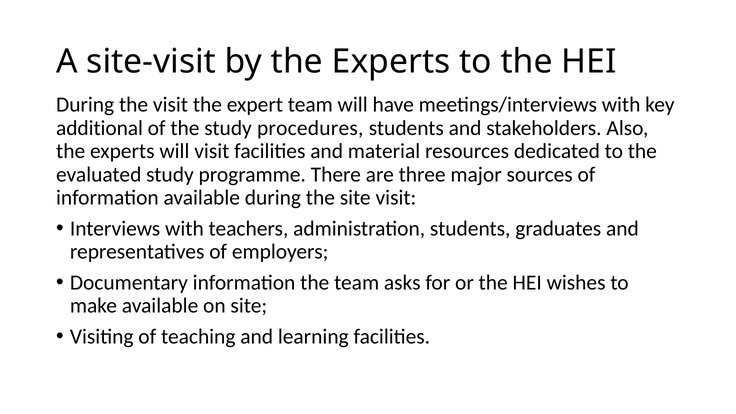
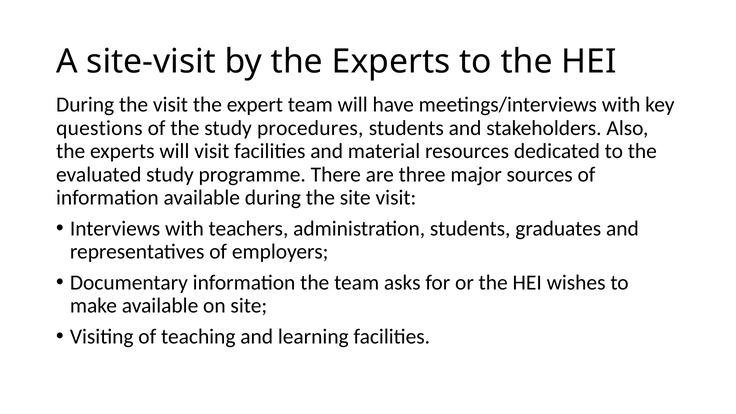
additional: additional -> questions
